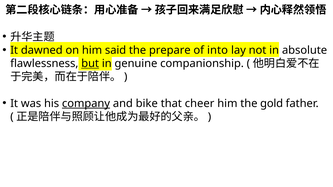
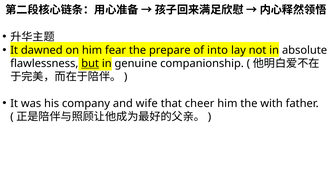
said: said -> fear
company underline: present -> none
bike: bike -> wife
gold: gold -> with
